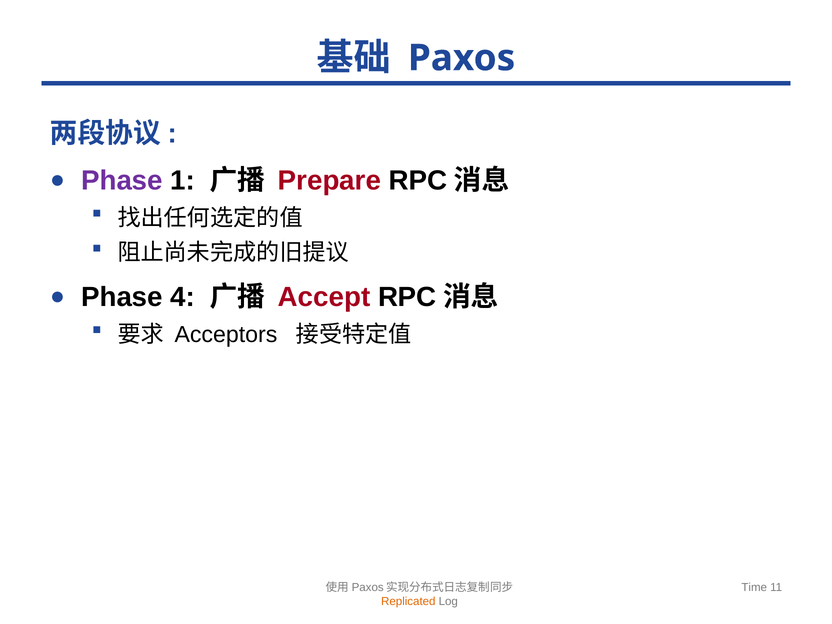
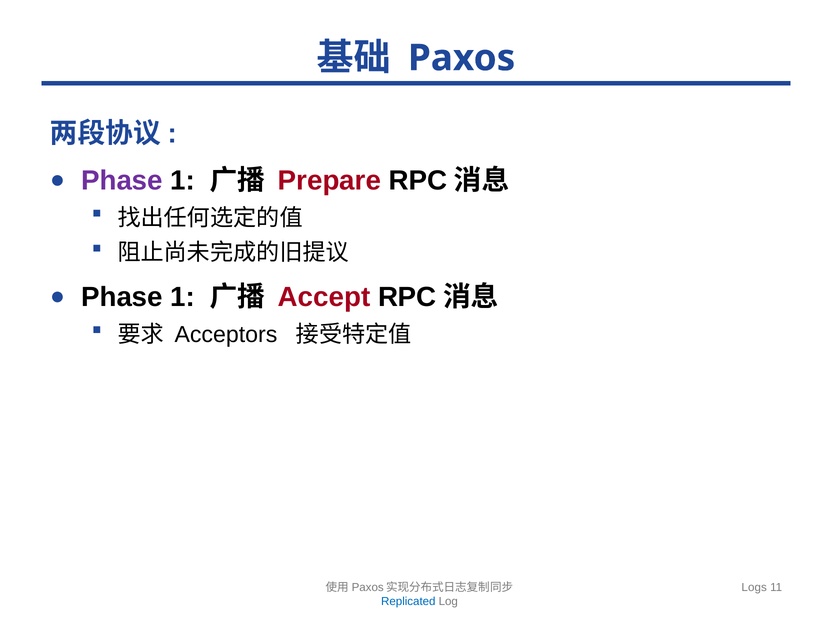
4 at (183, 297): 4 -> 1
Time: Time -> Logs
Replicated colour: orange -> blue
